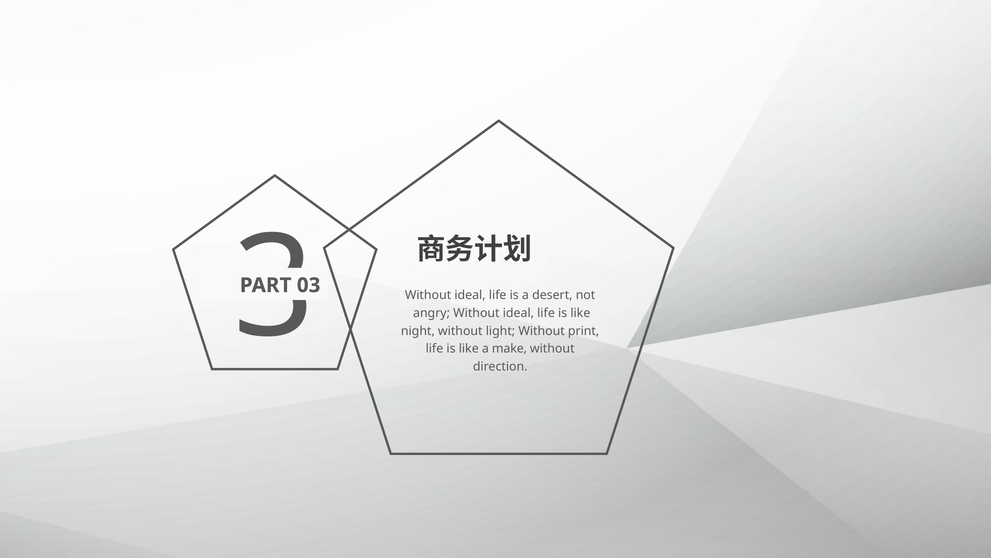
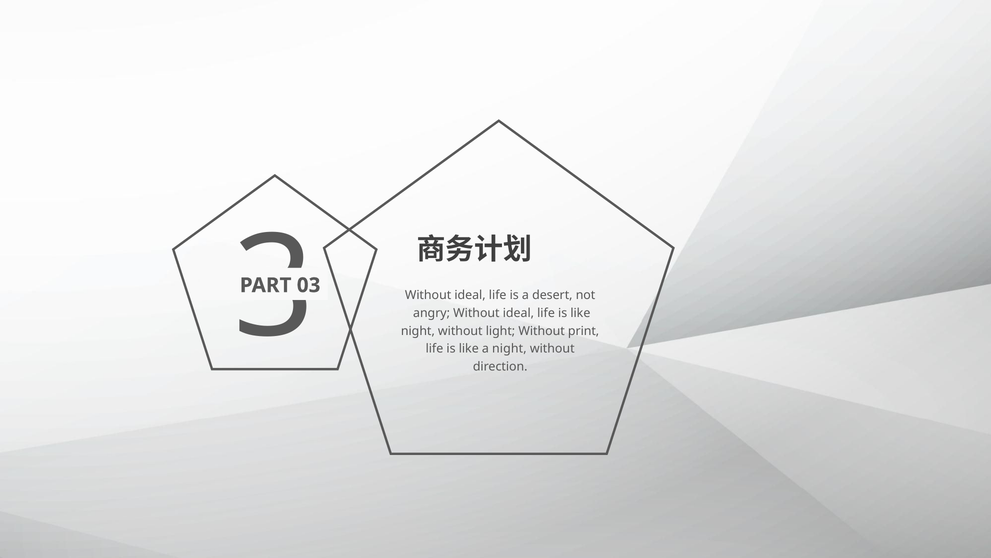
a make: make -> night
